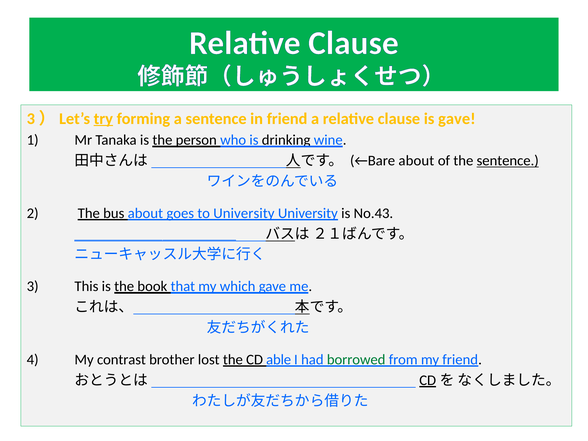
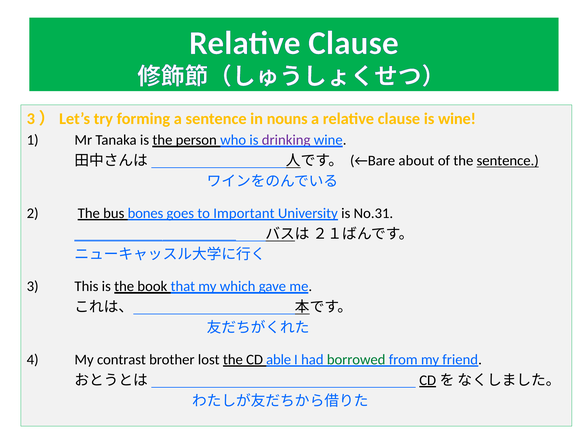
try underline: present -> none
in friend: friend -> nouns
is gave: gave -> wine
drinking colour: black -> purple
bus about: about -> bones
to University: University -> Important
No.43: No.43 -> No.31
